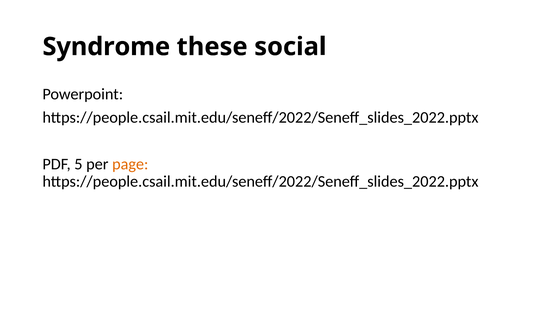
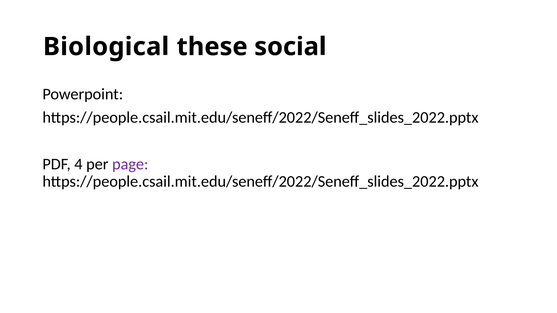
Syndrome: Syndrome -> Biological
5: 5 -> 4
page colour: orange -> purple
